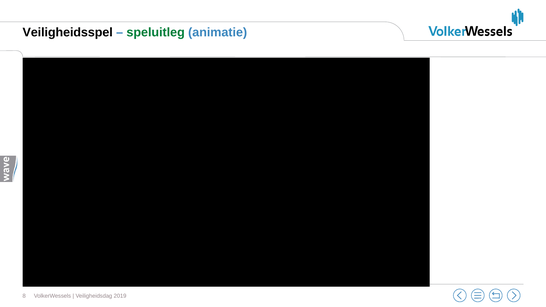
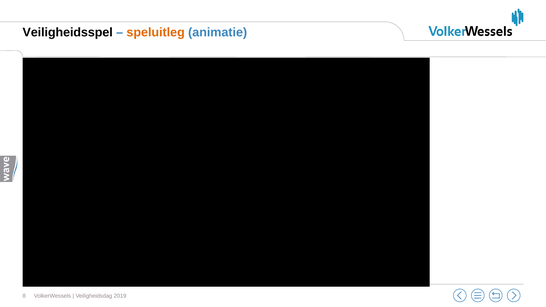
speluitleg colour: green -> orange
